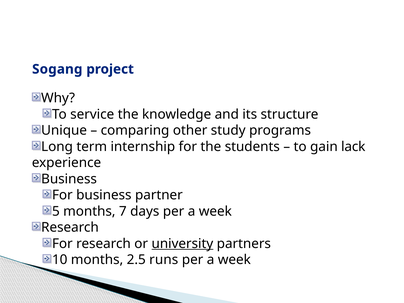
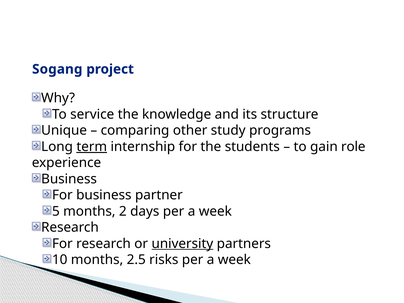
term underline: none -> present
lack: lack -> role
7: 7 -> 2
runs: runs -> risks
